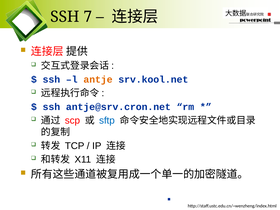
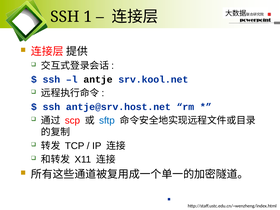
7: 7 -> 1
antje colour: orange -> black
antje@srv.cron.net: antje@srv.cron.net -> antje@srv.host.net
